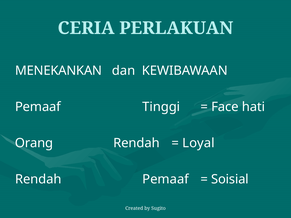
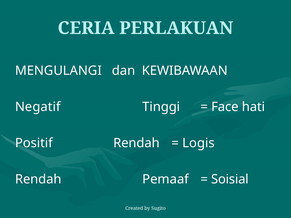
MENEKANKAN: MENEKANKAN -> MENGULANGI
Pemaaf at (38, 107): Pemaaf -> Negatif
Orang: Orang -> Positif
Loyal: Loyal -> Logis
